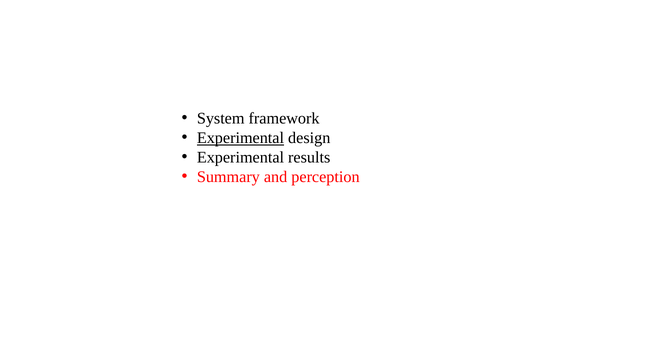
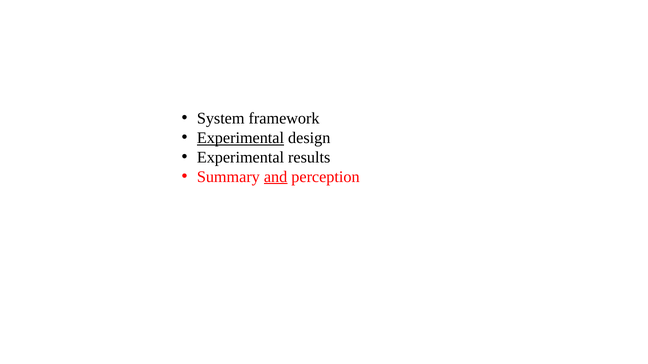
and underline: none -> present
